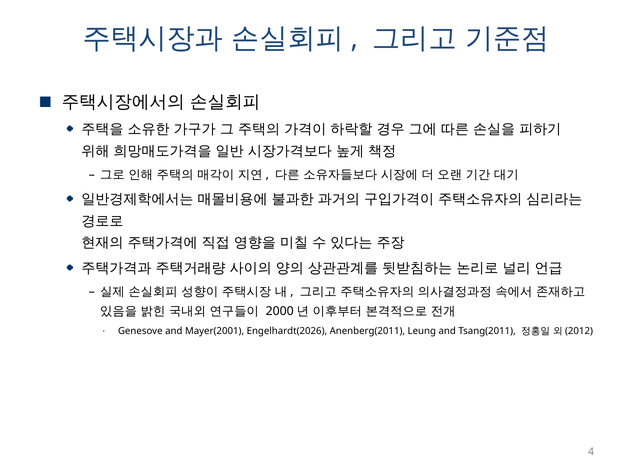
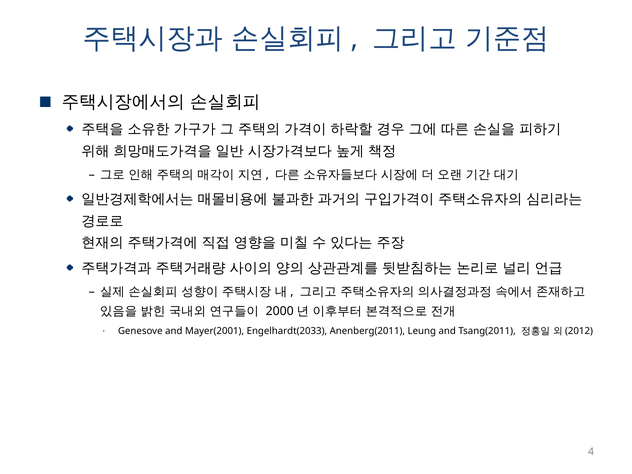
Engelhardt(2026: Engelhardt(2026 -> Engelhardt(2033
